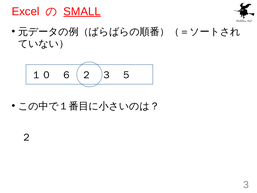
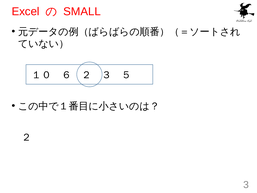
SMALL underline: present -> none
